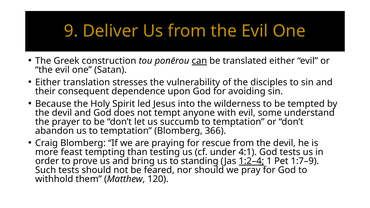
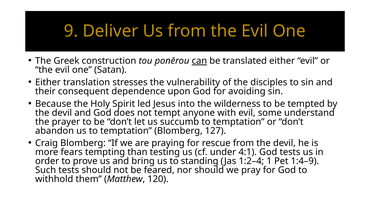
366: 366 -> 127
feast: feast -> fears
1:2–4 underline: present -> none
1:7–9: 1:7–9 -> 1:4–9
